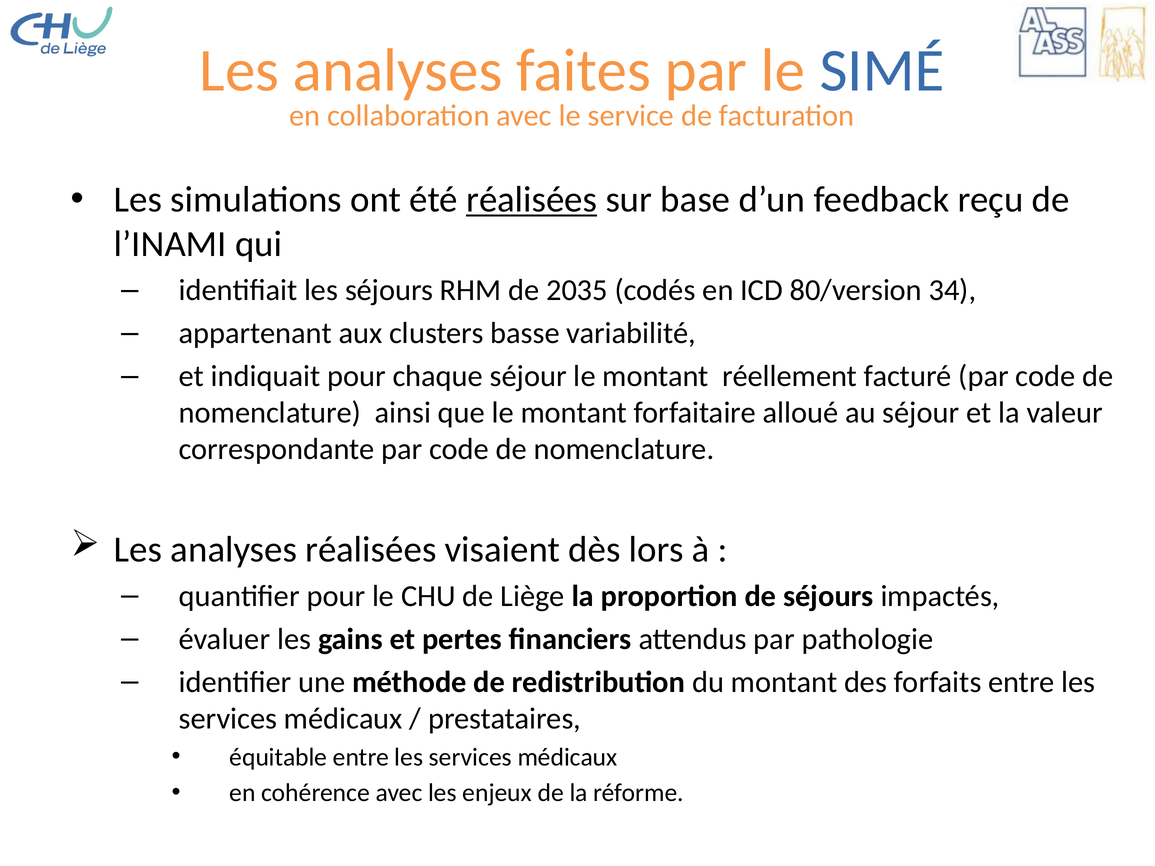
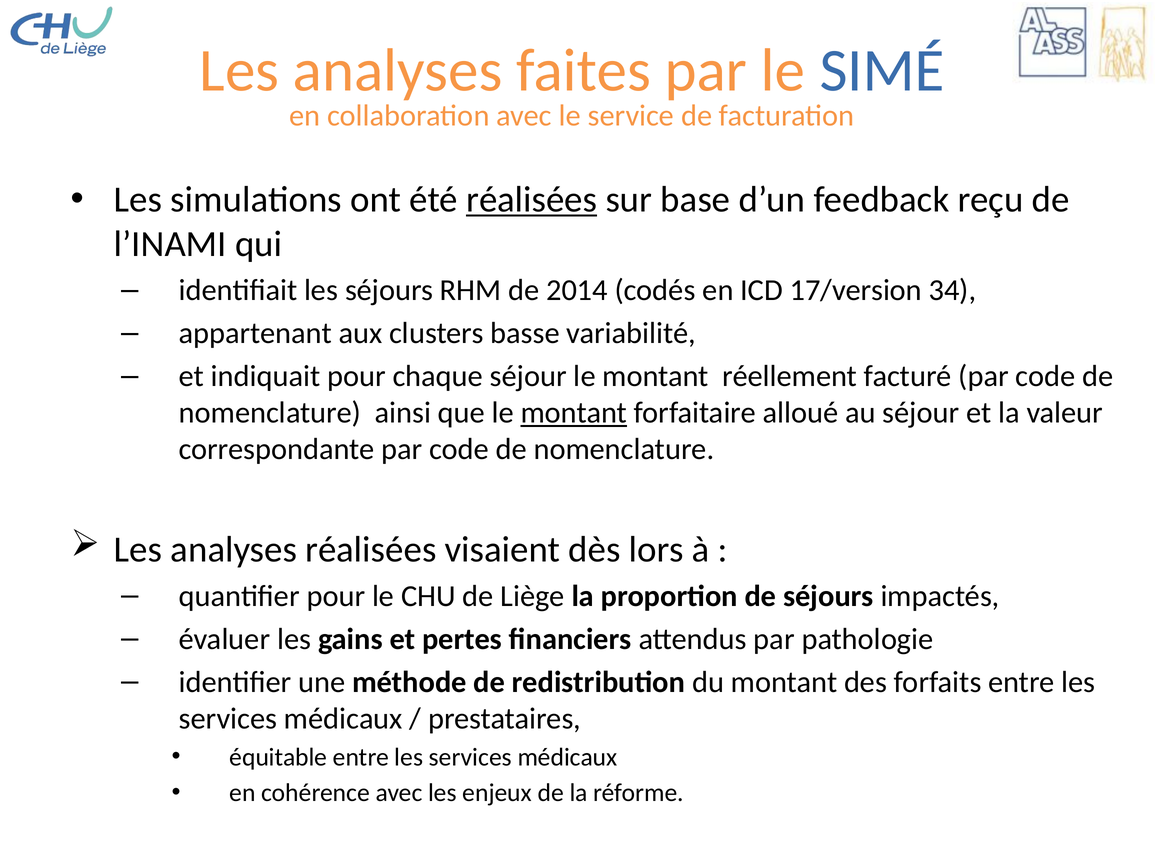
2035: 2035 -> 2014
80/version: 80/version -> 17/version
montant at (574, 413) underline: none -> present
